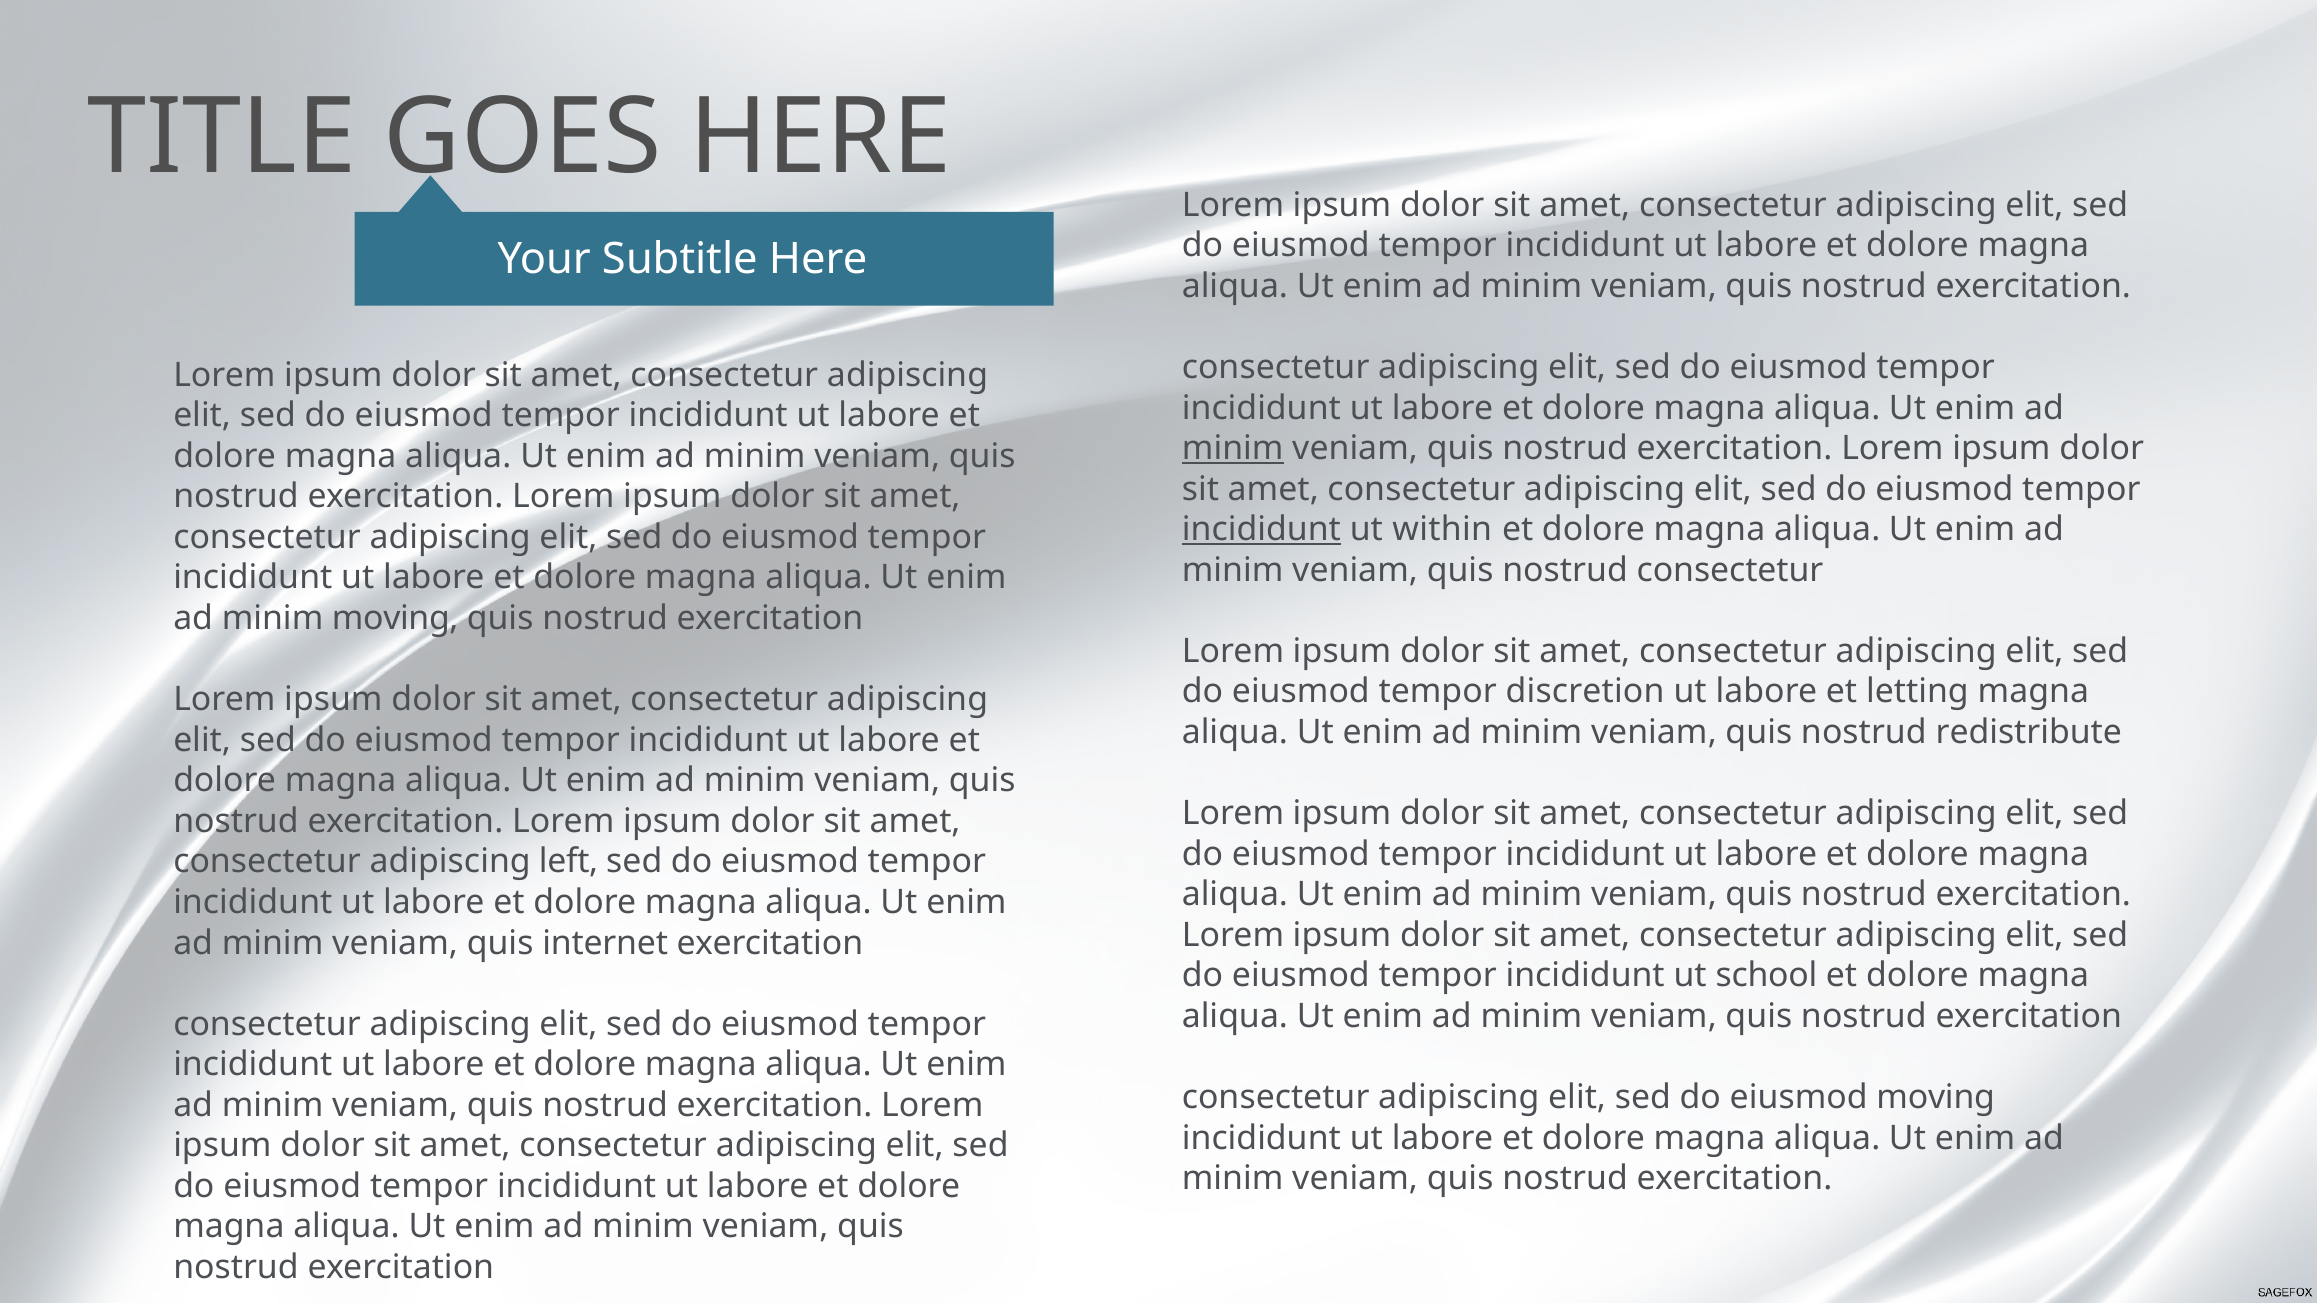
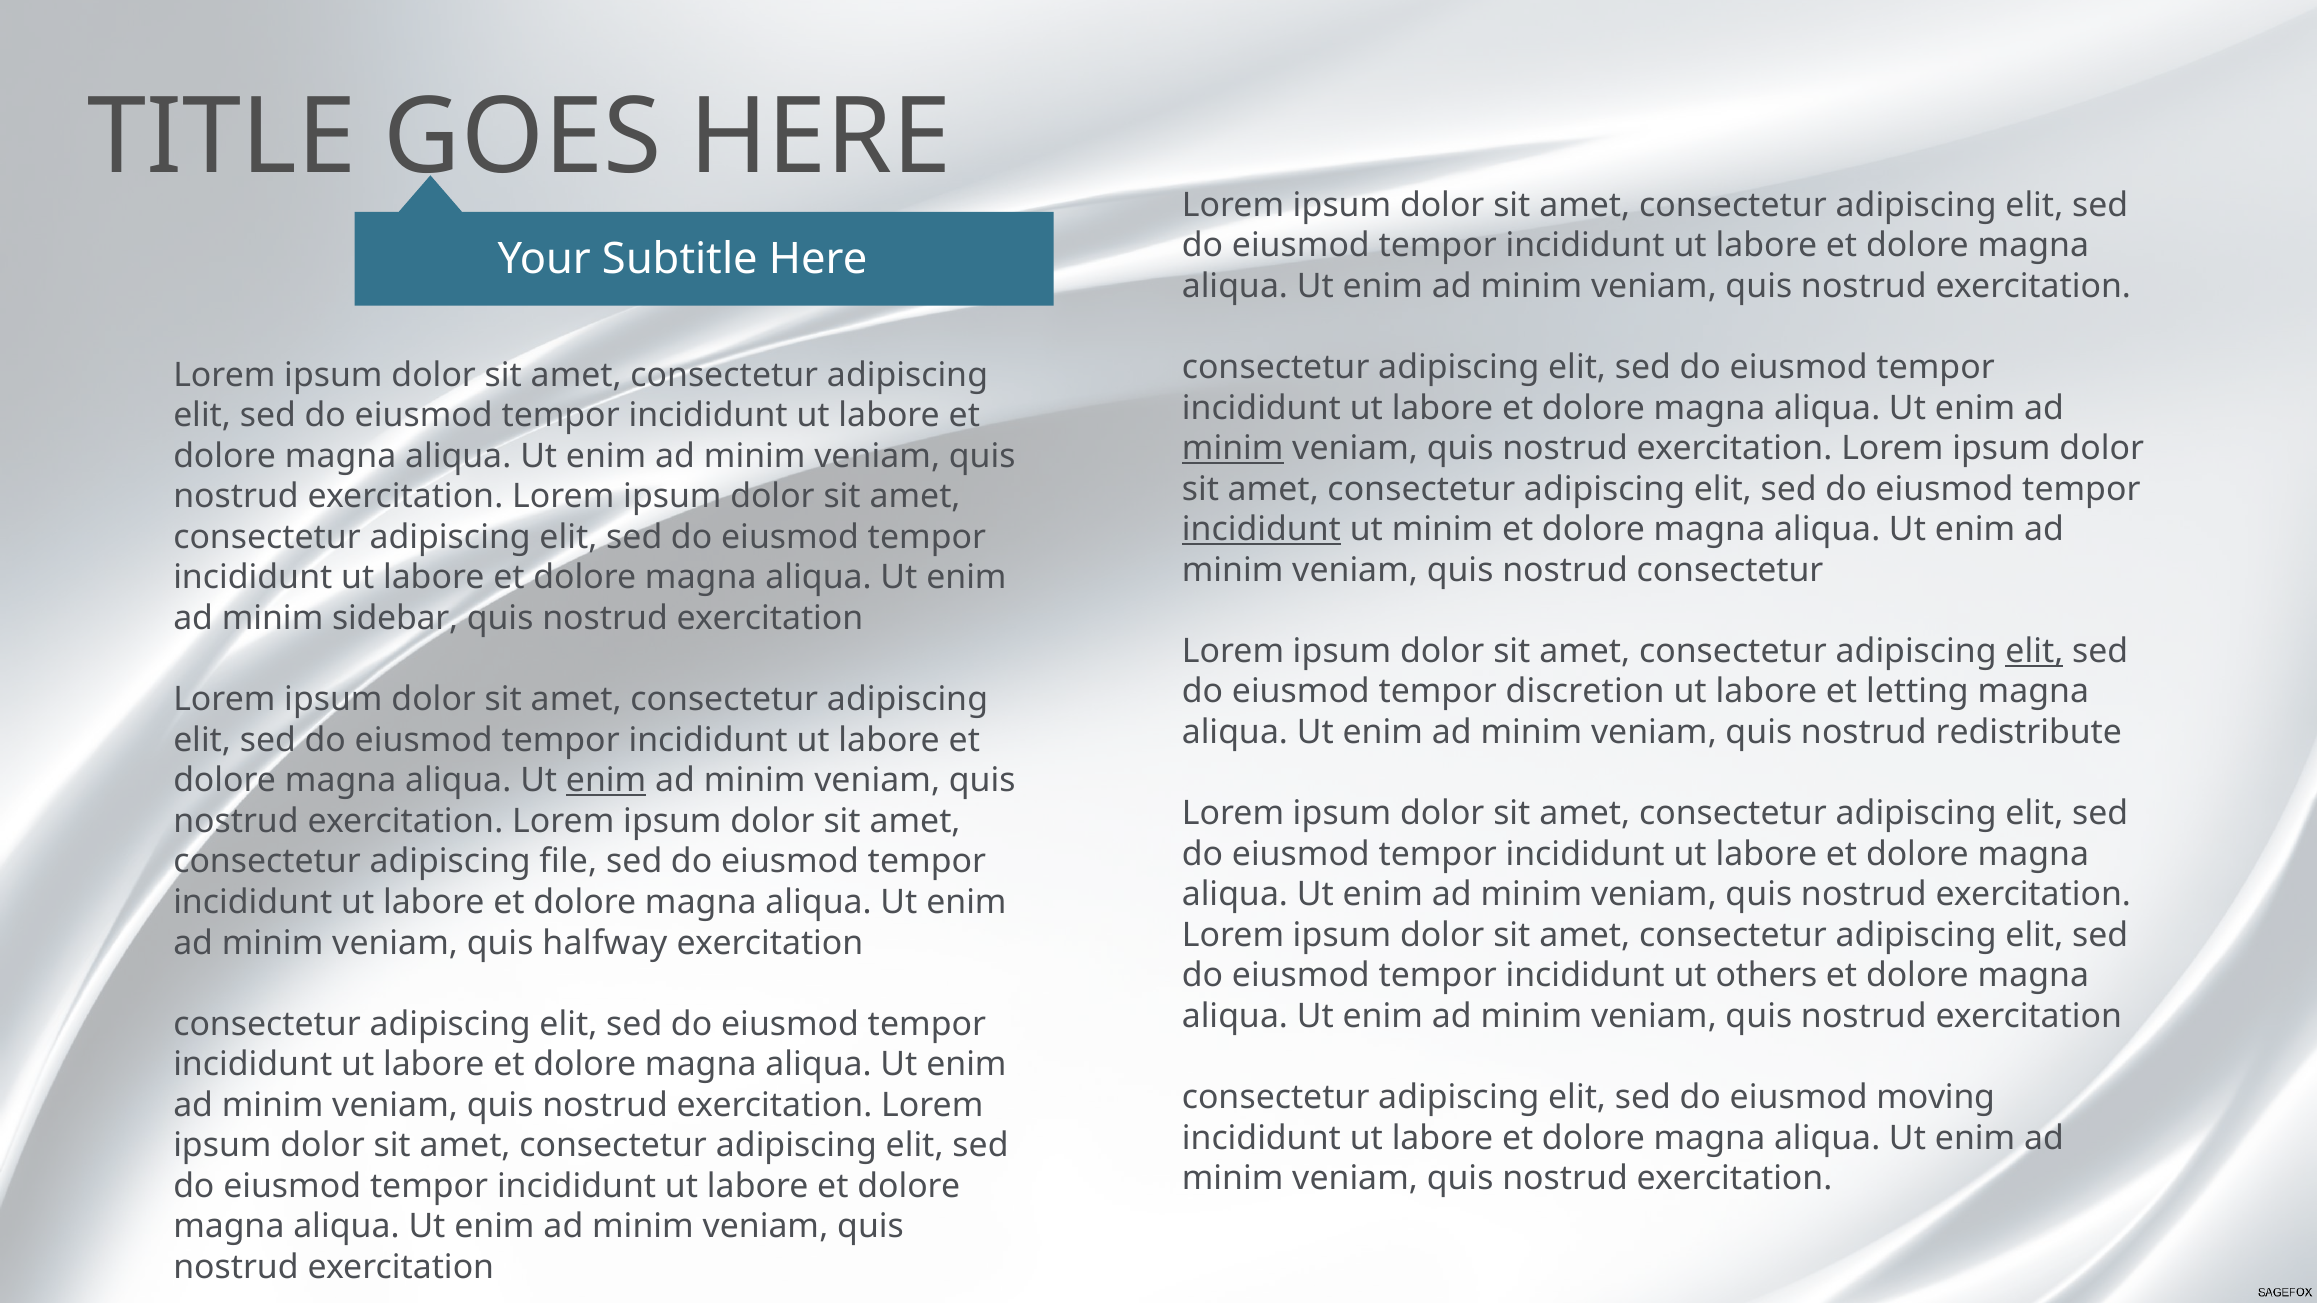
ut within: within -> minim
minim moving: moving -> sidebar
elit at (2034, 651) underline: none -> present
enim at (606, 781) underline: none -> present
left: left -> file
internet: internet -> halfway
school: school -> others
